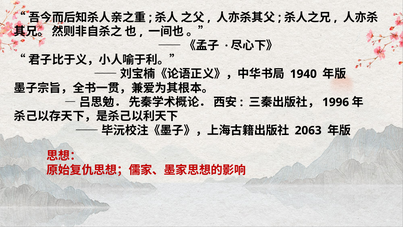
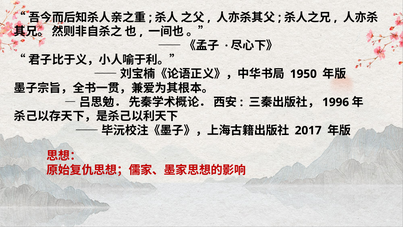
1940: 1940 -> 1950
2063: 2063 -> 2017
